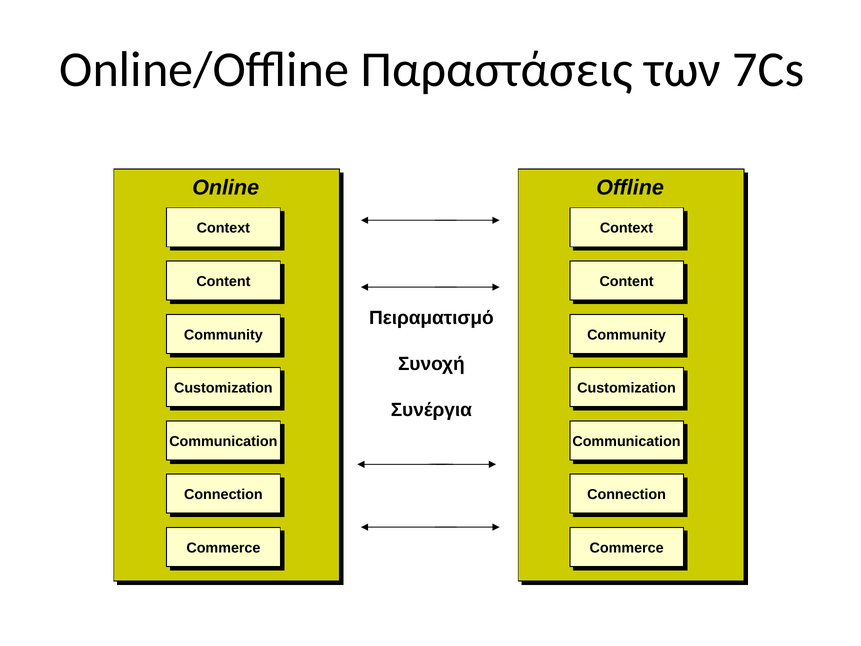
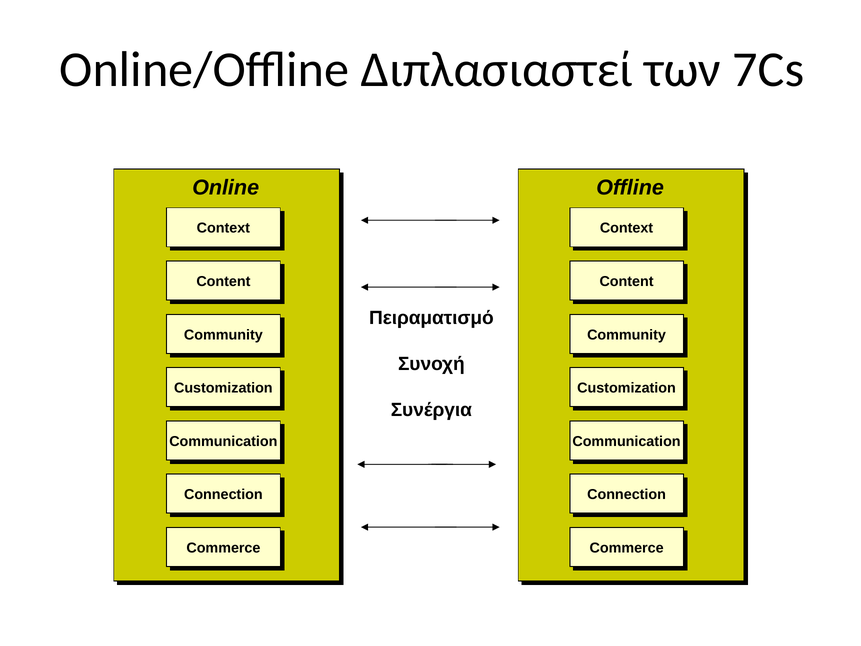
Παραστάσεις: Παραστάσεις -> Διπλασιαστεί
